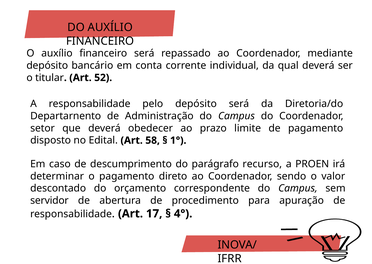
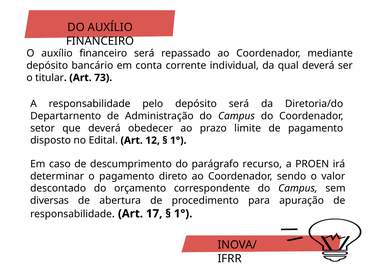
52: 52 -> 73
58: 58 -> 12
servidor: servidor -> diversas
4° at (183, 214): 4° -> 1°
